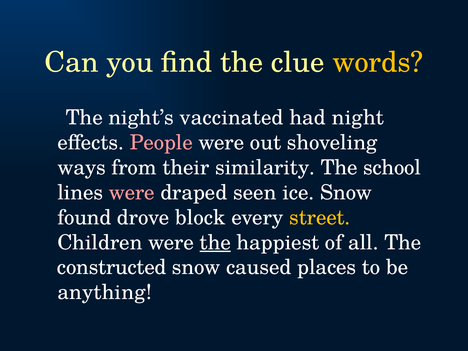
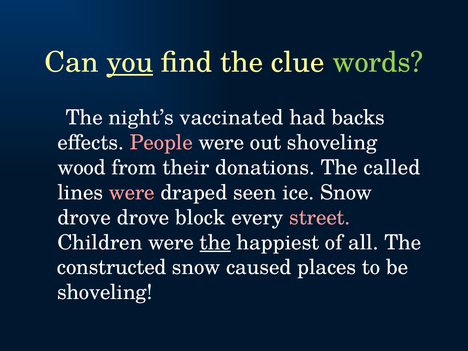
you underline: none -> present
words colour: yellow -> light green
night: night -> backs
ways: ways -> wood
similarity: similarity -> donations
school: school -> called
found at (84, 218): found -> drove
street colour: yellow -> pink
anything at (105, 292): anything -> shoveling
